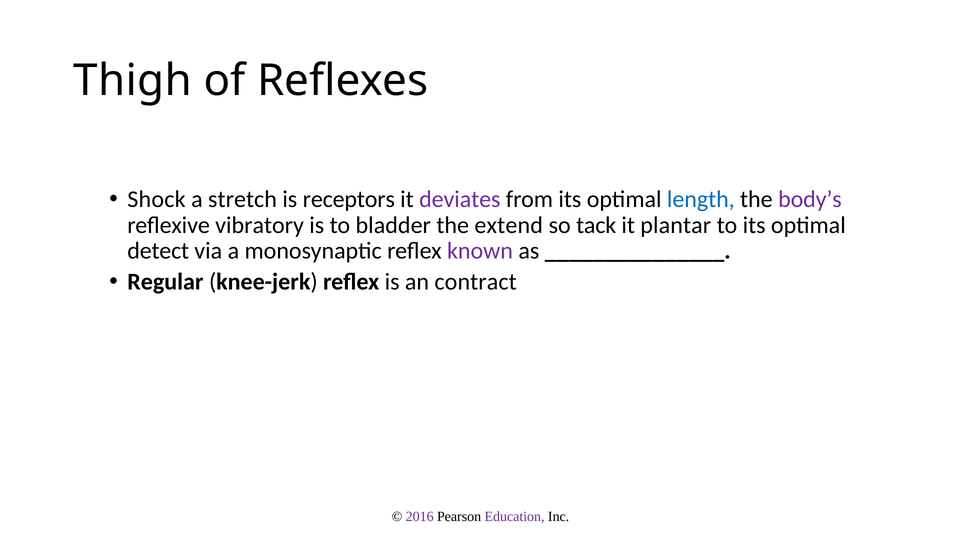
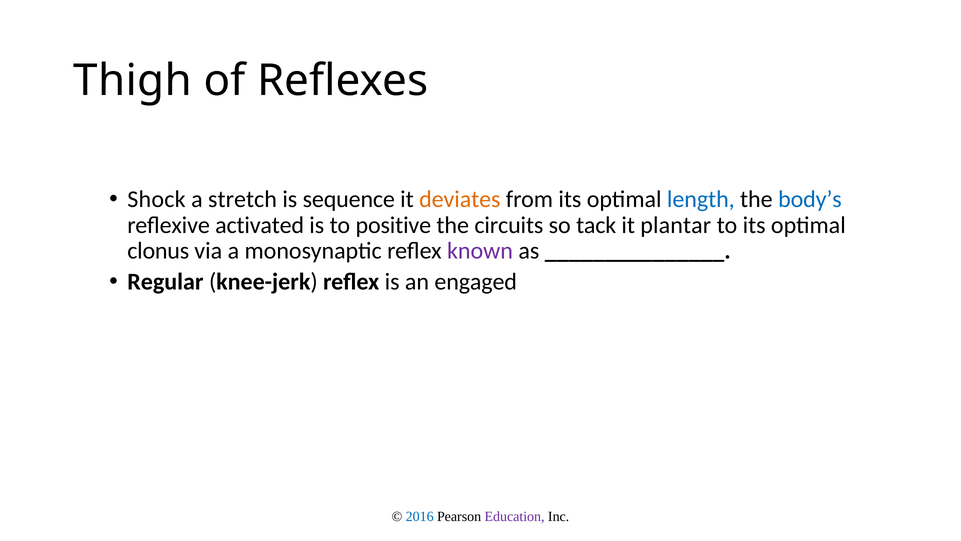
receptors: receptors -> sequence
deviates colour: purple -> orange
body’s colour: purple -> blue
vibratory: vibratory -> activated
bladder: bladder -> positive
extend: extend -> circuits
detect: detect -> clonus
contract: contract -> engaged
2016 colour: purple -> blue
